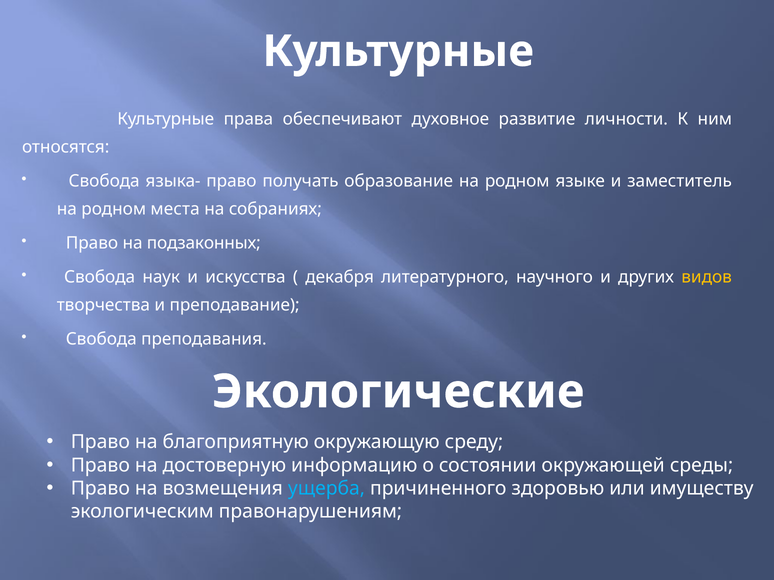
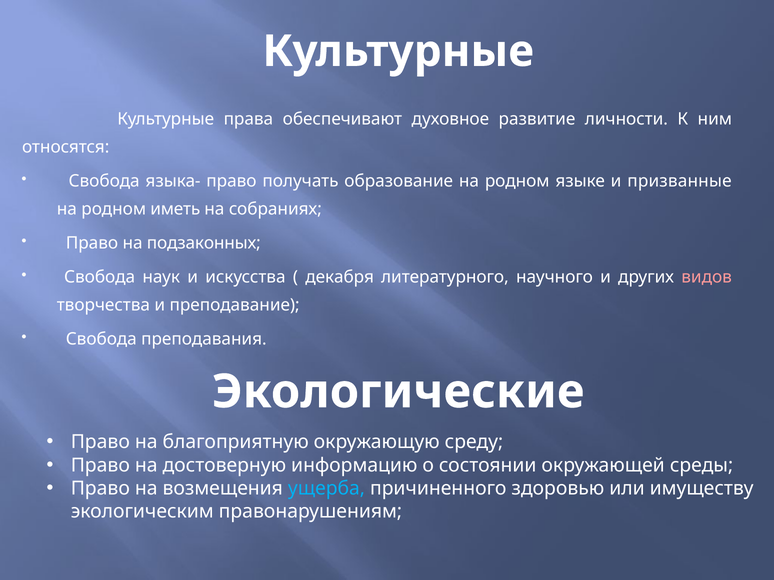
заместитель: заместитель -> призванные
места: места -> иметь
видов colour: yellow -> pink
